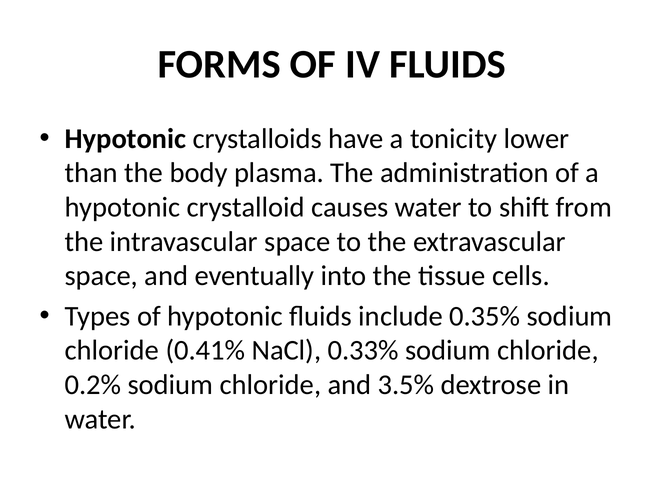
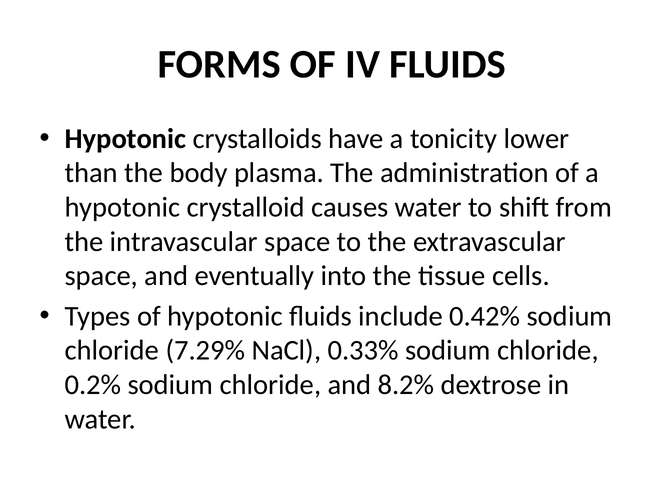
0.35%: 0.35% -> 0.42%
0.41%: 0.41% -> 7.29%
3.5%: 3.5% -> 8.2%
